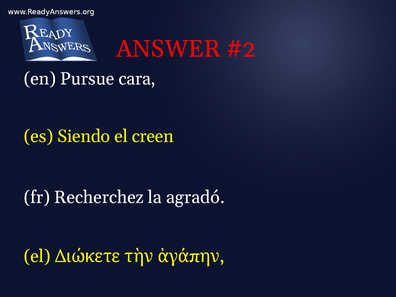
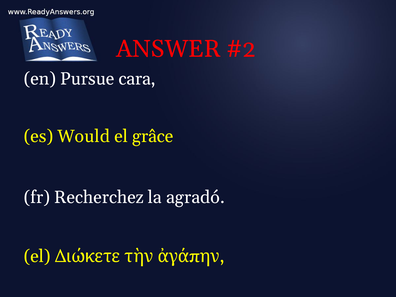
Siendo: Siendo -> Would
creen: creen -> grâce
